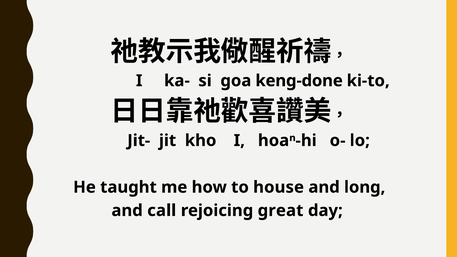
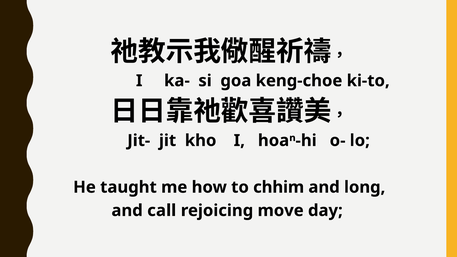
keng-done: keng-done -> keng-choe
house: house -> chhim
great: great -> move
